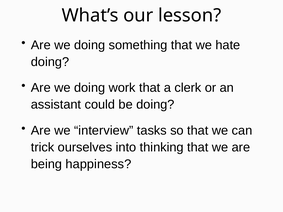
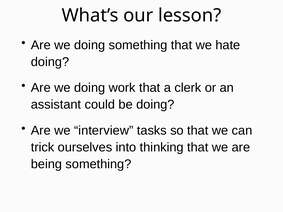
being happiness: happiness -> something
